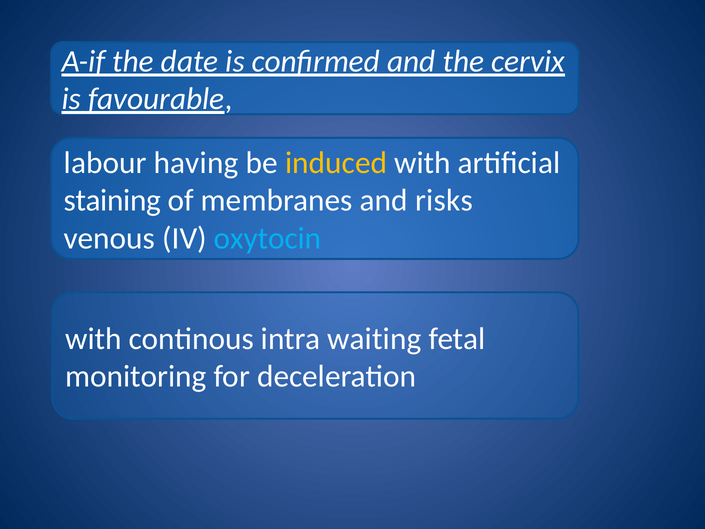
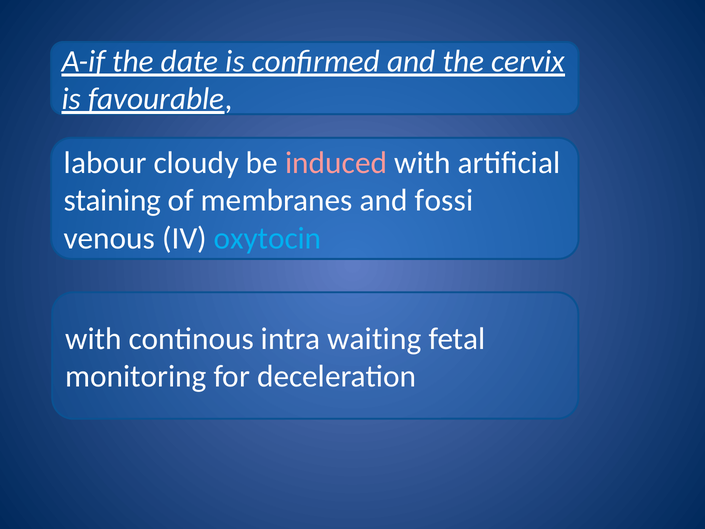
having: having -> cloudy
induced colour: yellow -> pink
risks: risks -> fossi
